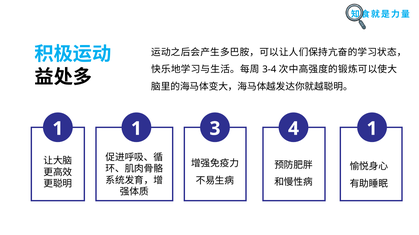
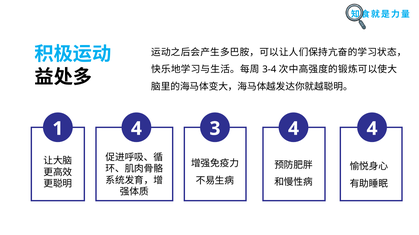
1 1: 1 -> 4
4 1: 1 -> 4
